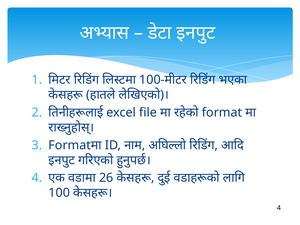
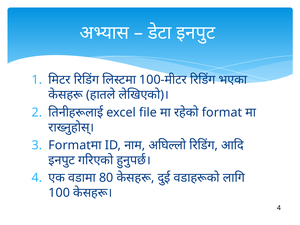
26: 26 -> 80
